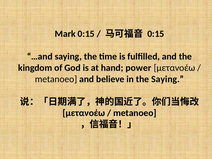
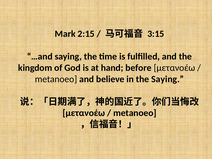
Mark 0:15: 0:15 -> 2:15
0:15 at (156, 34): 0:15 -> 3:15
power: power -> before
